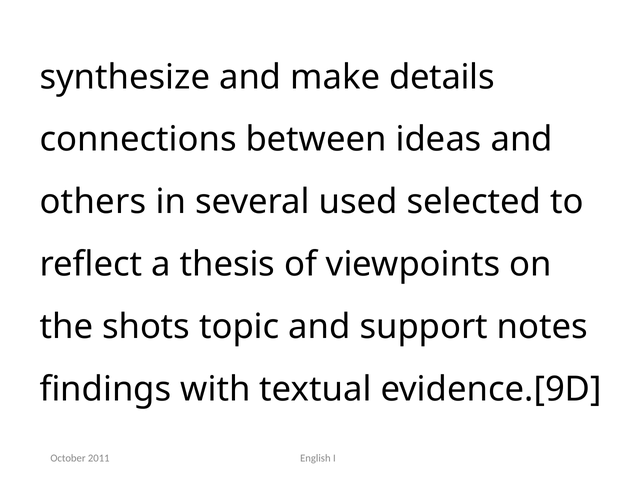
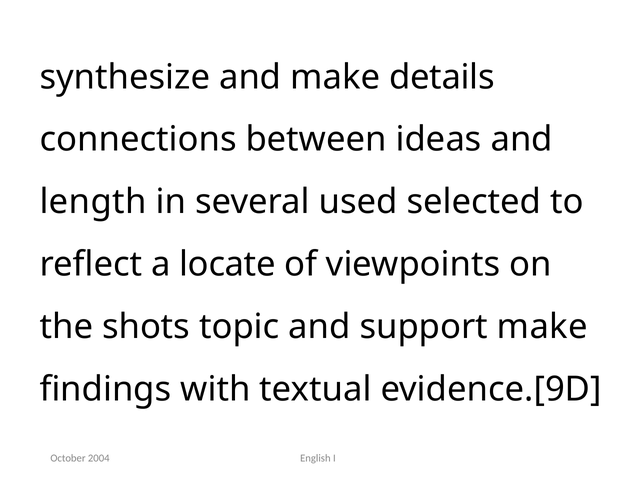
others: others -> length
thesis: thesis -> locate
support notes: notes -> make
2011: 2011 -> 2004
